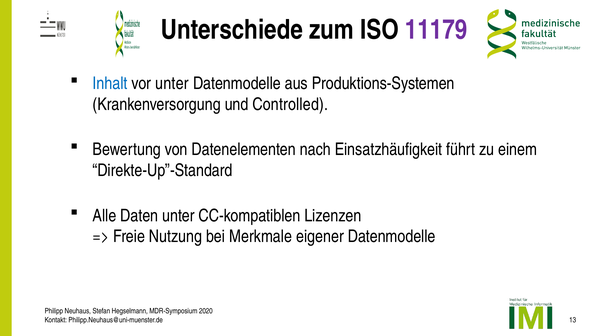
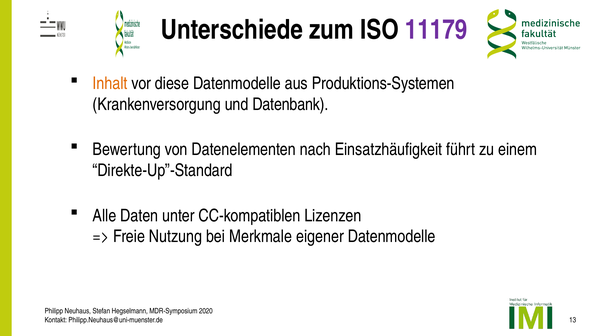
Inhalt colour: blue -> orange
vor unter: unter -> diese
Controlled: Controlled -> Datenbank
